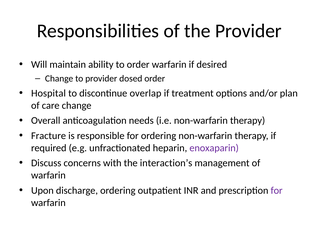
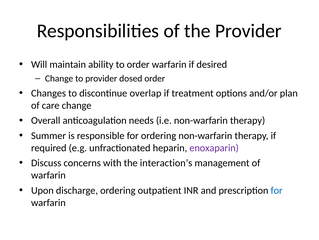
Hospital: Hospital -> Changes
Fracture: Fracture -> Summer
for at (277, 190) colour: purple -> blue
